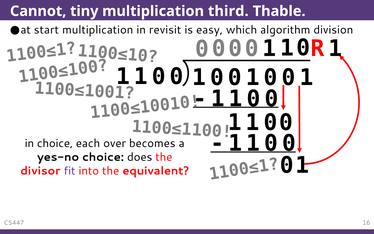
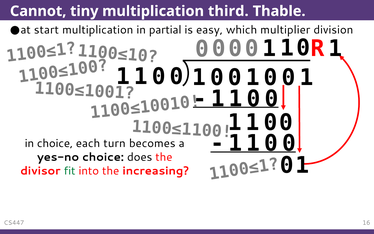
revisit: revisit -> partial
algorithm: algorithm -> multiplier
over: over -> turn
fit colour: purple -> green
equivalent: equivalent -> increasing
